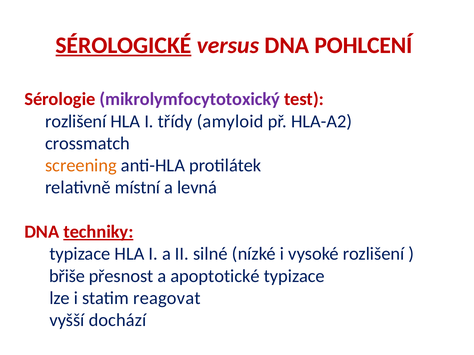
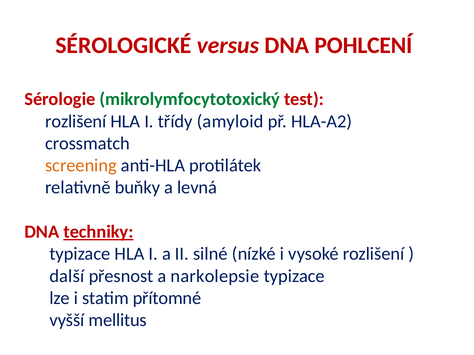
SÉROLOGICKÉ underline: present -> none
mikrolymfocytotoxický colour: purple -> green
místní: místní -> buňky
břiše: břiše -> další
apoptotické: apoptotické -> narkolepsie
reagovat: reagovat -> přítomné
dochází: dochází -> mellitus
